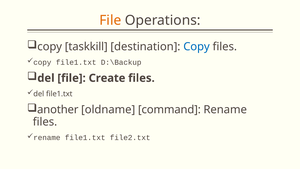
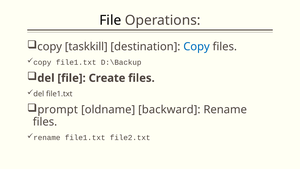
File at (110, 20) colour: orange -> black
another: another -> prompt
command: command -> backward
